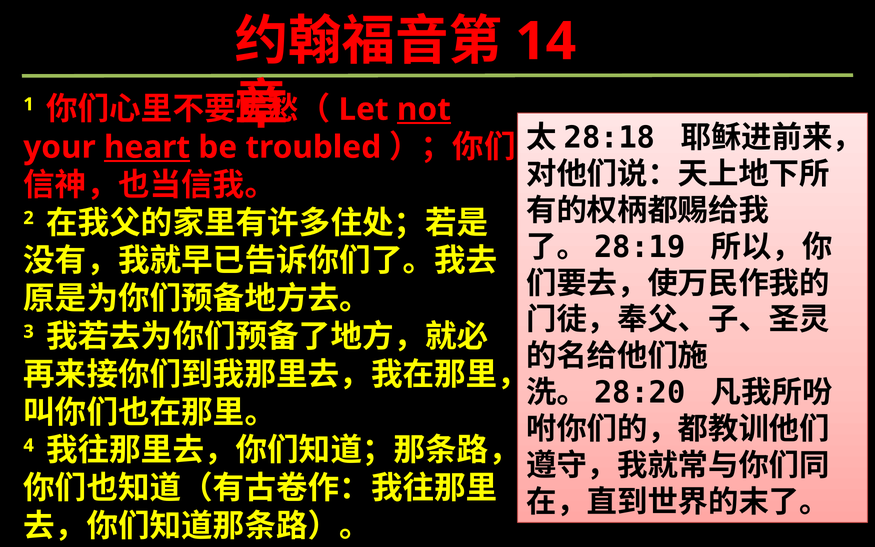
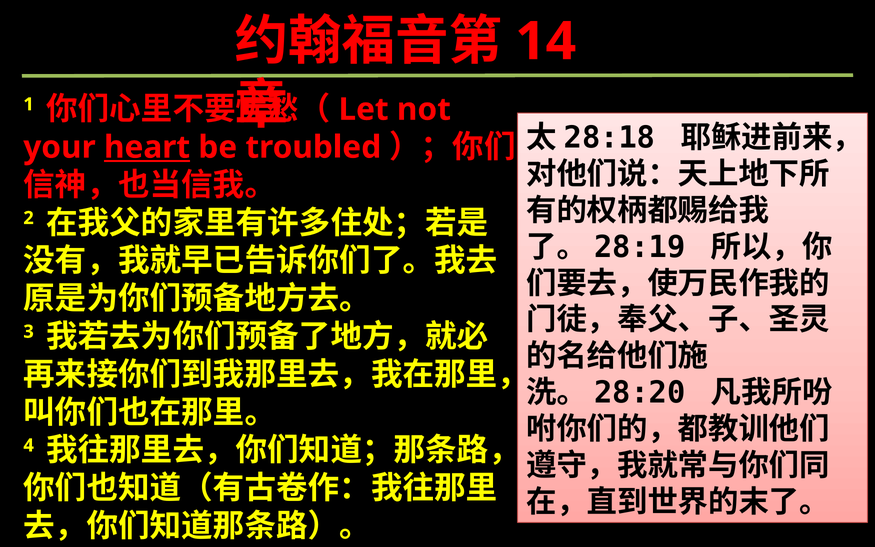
not underline: present -> none
